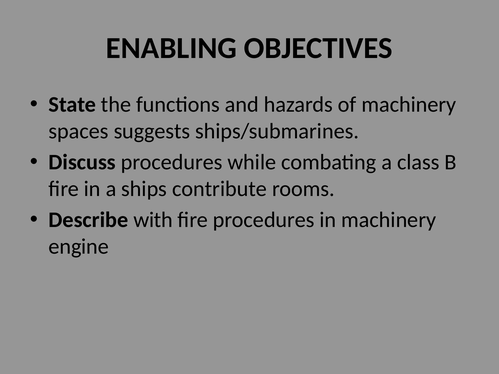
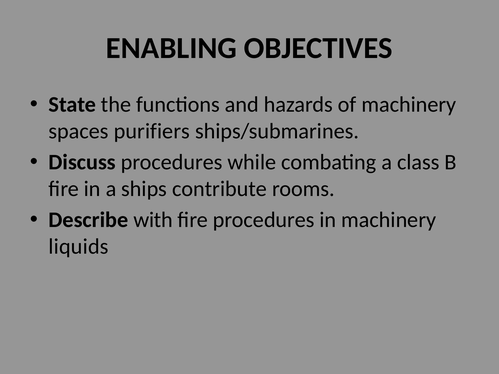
suggests: suggests -> purifiers
engine: engine -> liquids
